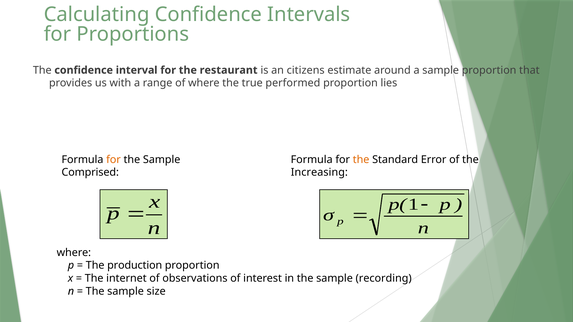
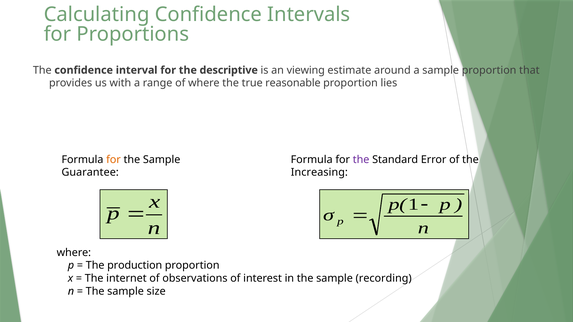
restaurant: restaurant -> descriptive
citizens: citizens -> viewing
performed: performed -> reasonable
the at (361, 160) colour: orange -> purple
Comprised: Comprised -> Guarantee
